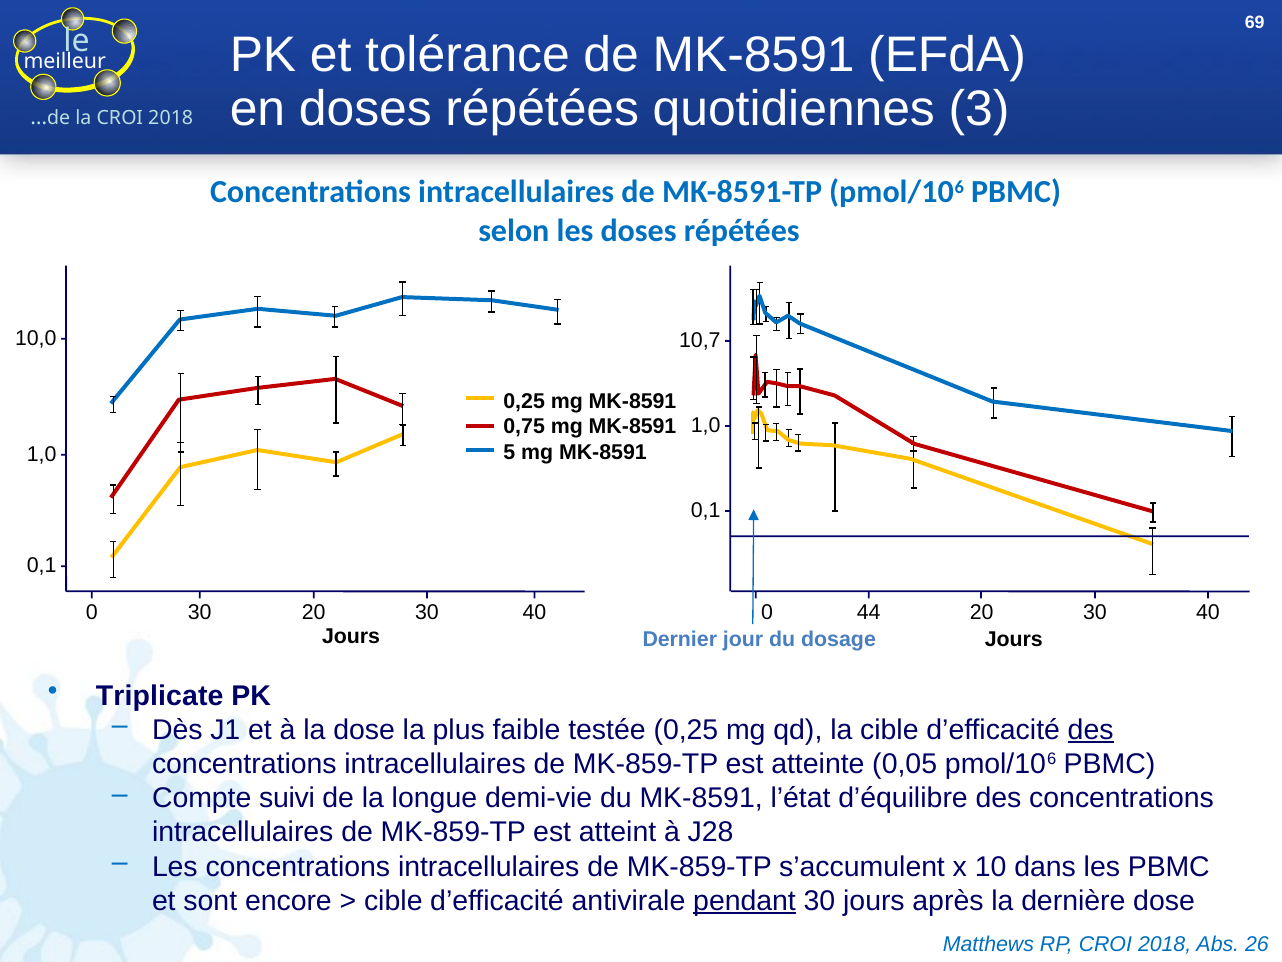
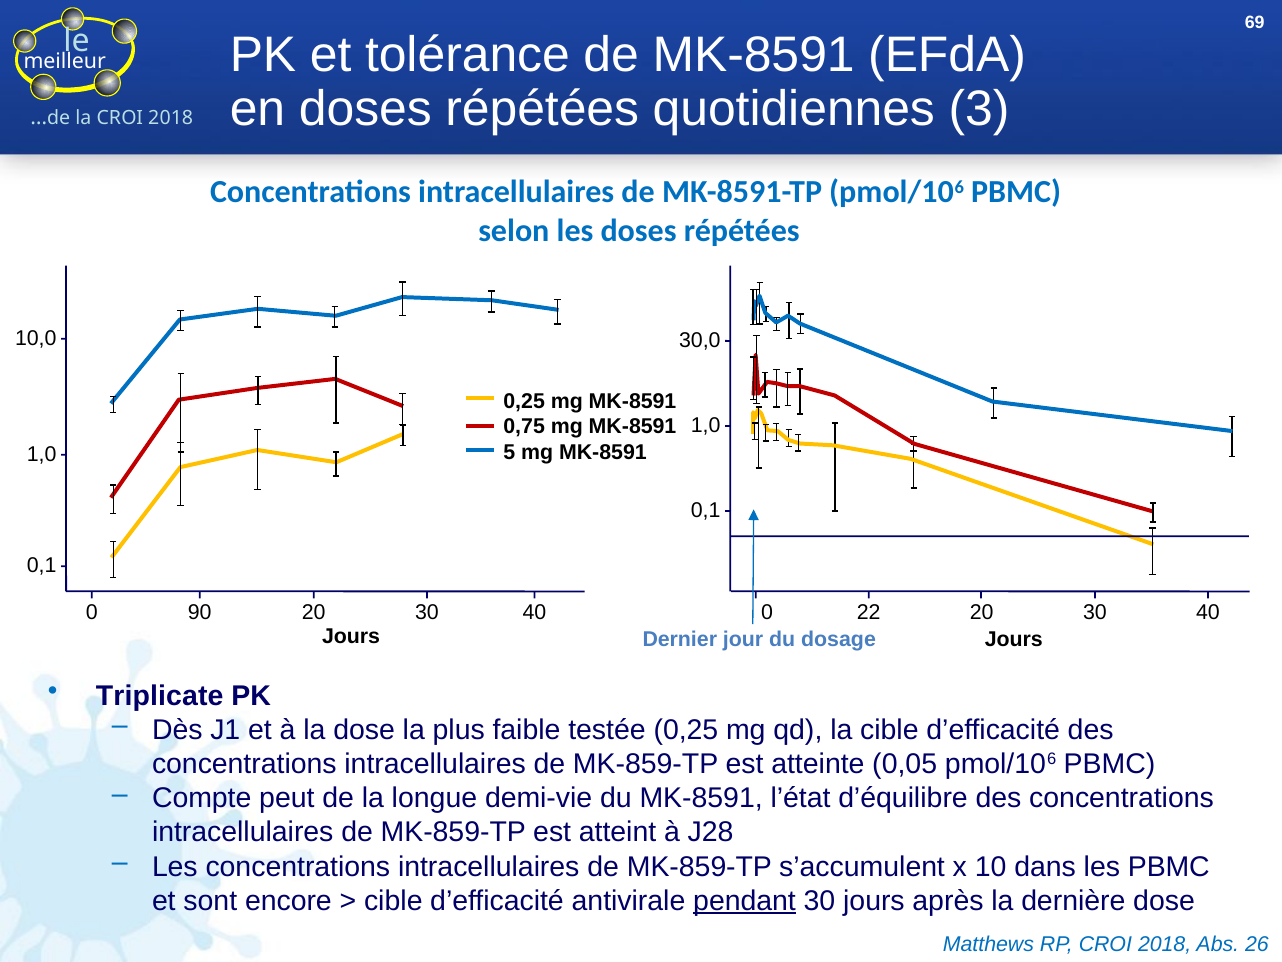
10,7: 10,7 -> 30,0
0 30: 30 -> 90
44: 44 -> 22
des at (1091, 730) underline: present -> none
suivi: suivi -> peut
